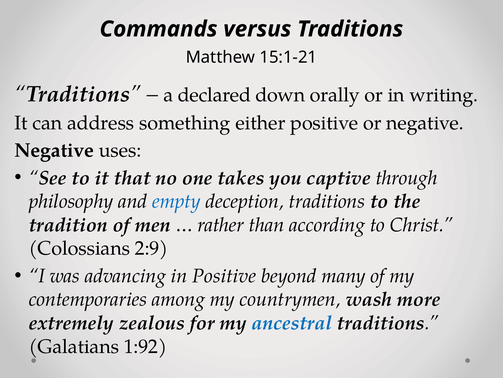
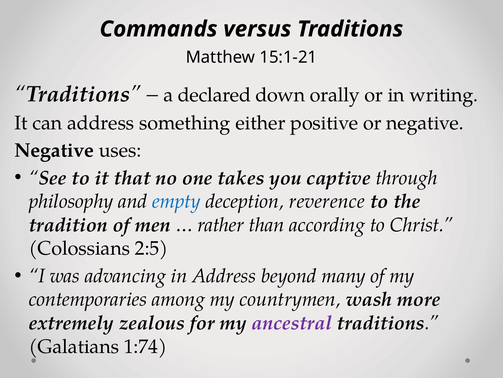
deception traditions: traditions -> reverence
2:9: 2:9 -> 2:5
in Positive: Positive -> Address
ancestral colour: blue -> purple
1:92: 1:92 -> 1:74
